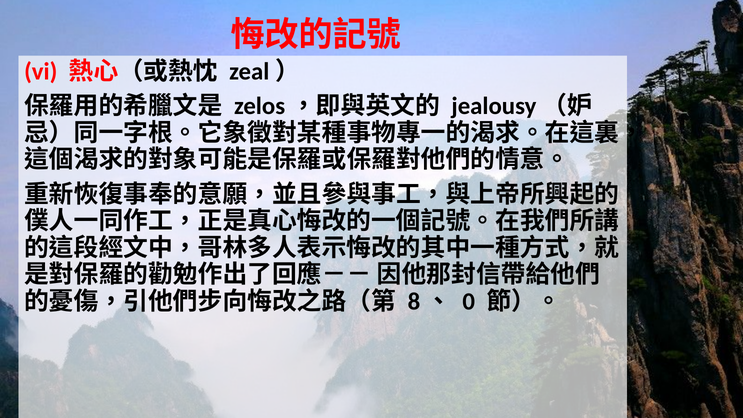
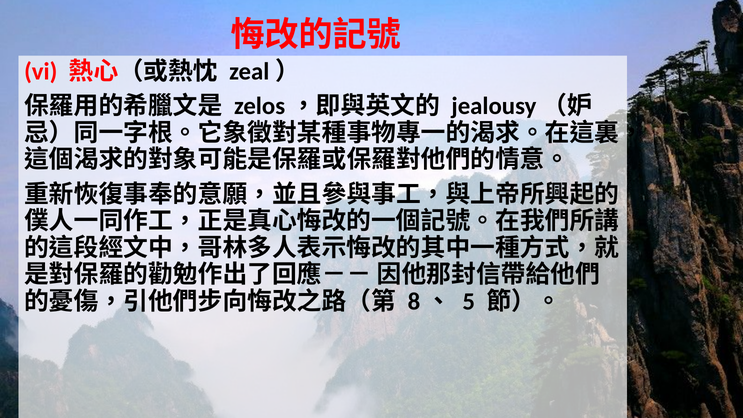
0: 0 -> 5
